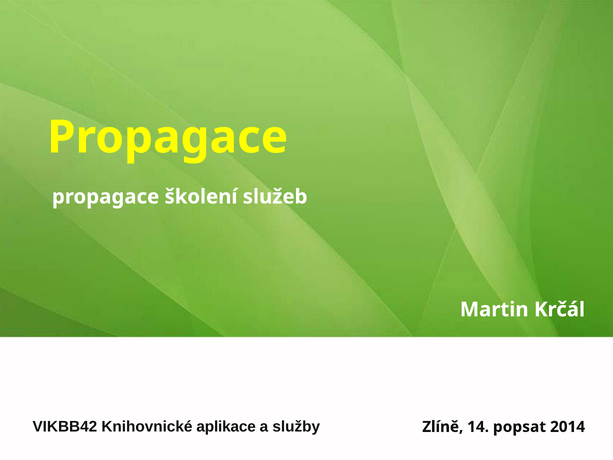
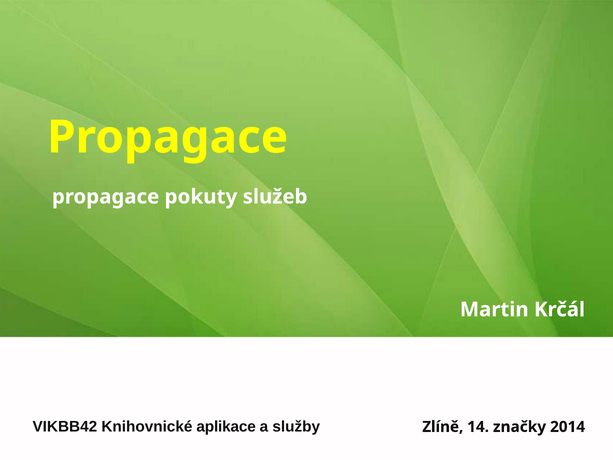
školení: školení -> pokuty
popsat: popsat -> značky
